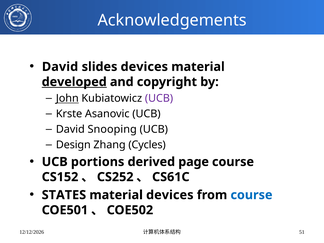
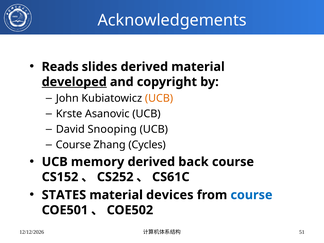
David at (60, 67): David -> Reads
slides devices: devices -> derived
John underline: present -> none
UCB at (159, 98) colour: purple -> orange
Design at (73, 145): Design -> Course
portions: portions -> memory
page: page -> back
